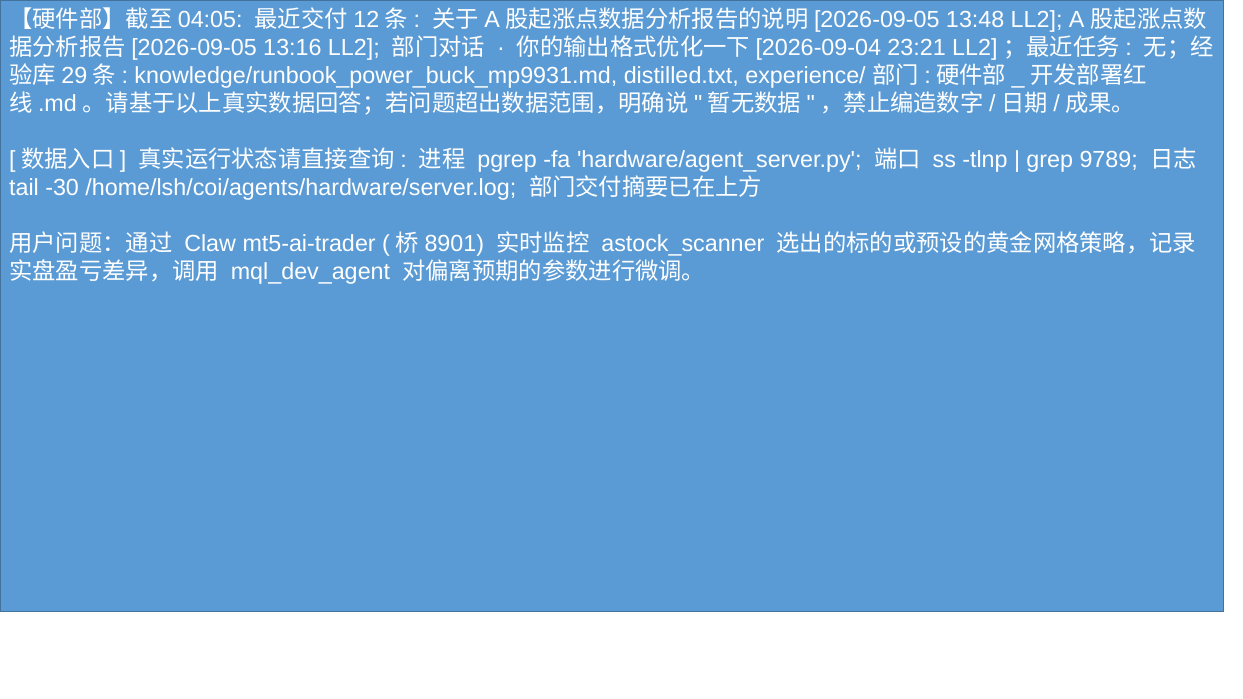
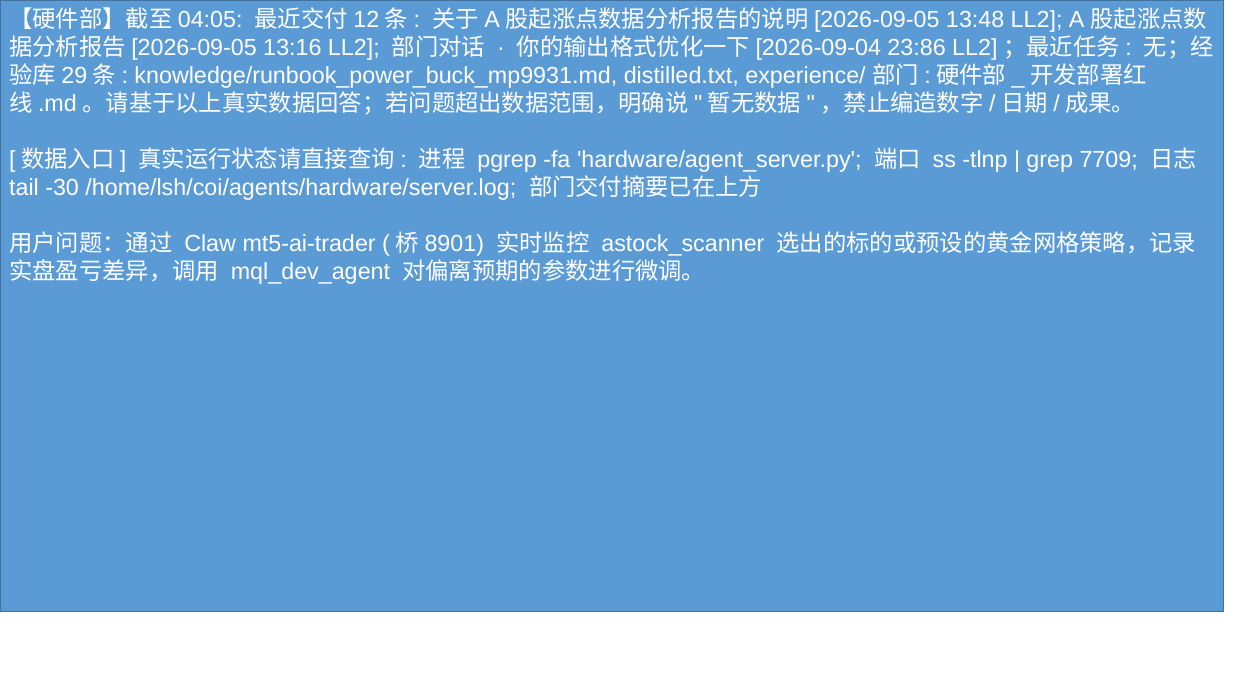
23:21: 23:21 -> 23:86
9789: 9789 -> 7709
